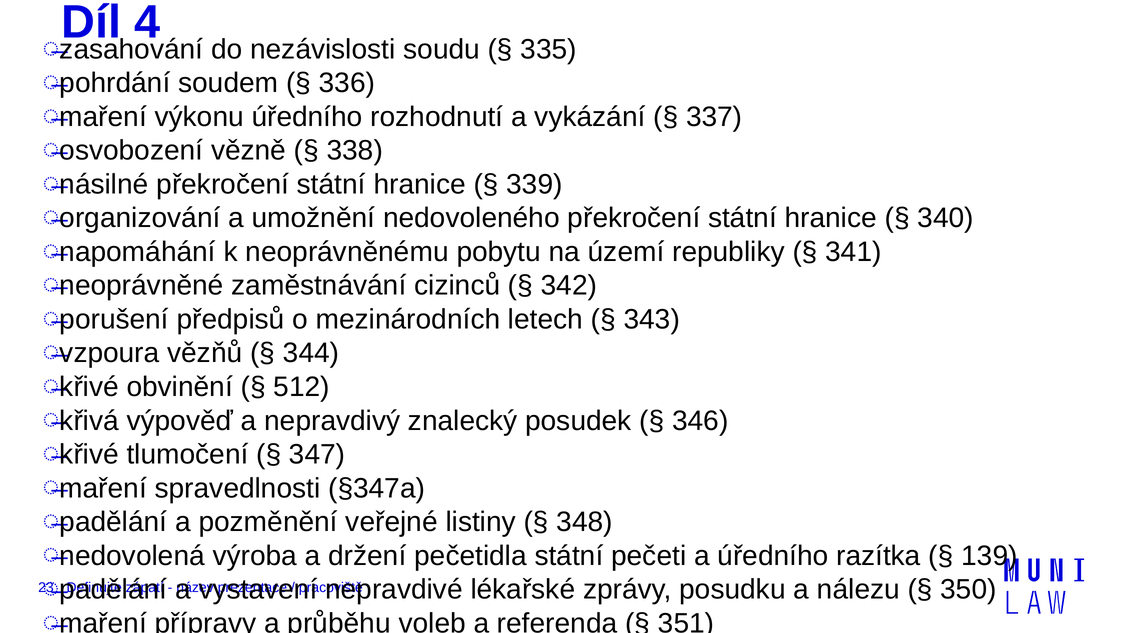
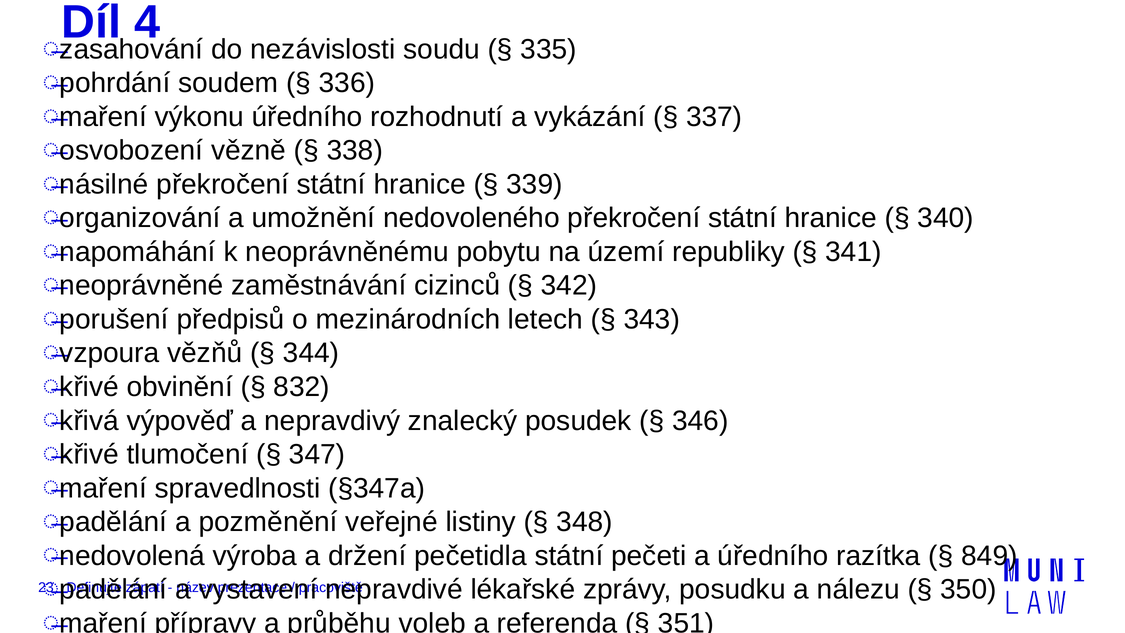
512: 512 -> 832
139: 139 -> 849
